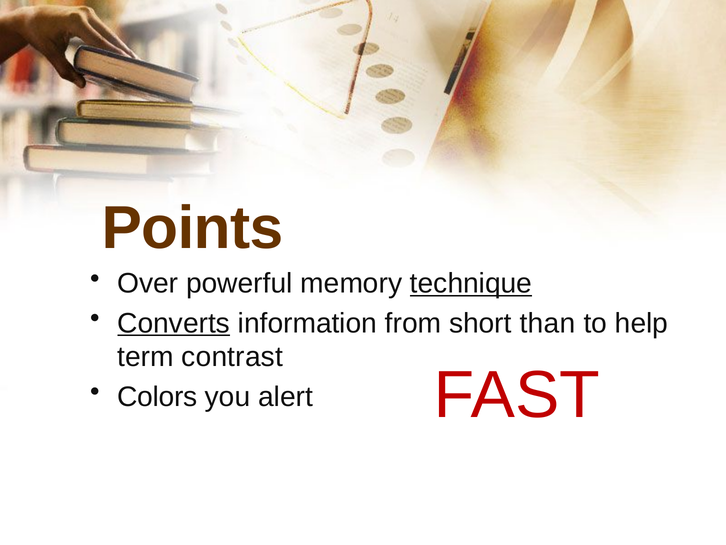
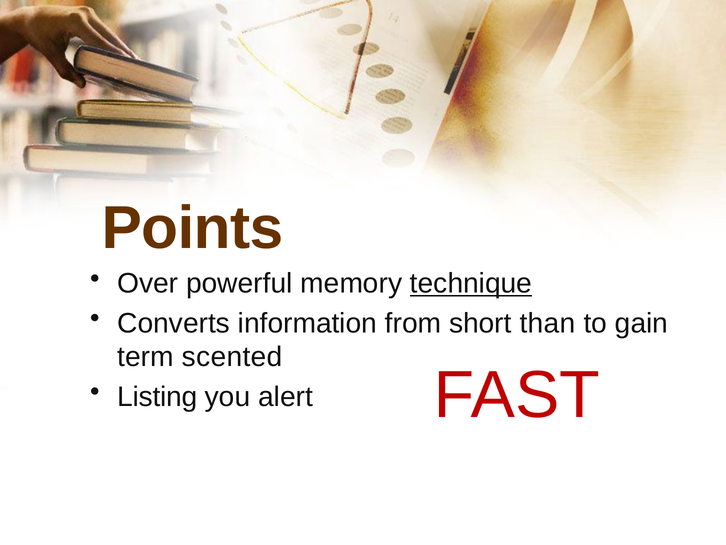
Converts underline: present -> none
help: help -> gain
contrast: contrast -> scented
Colors: Colors -> Listing
